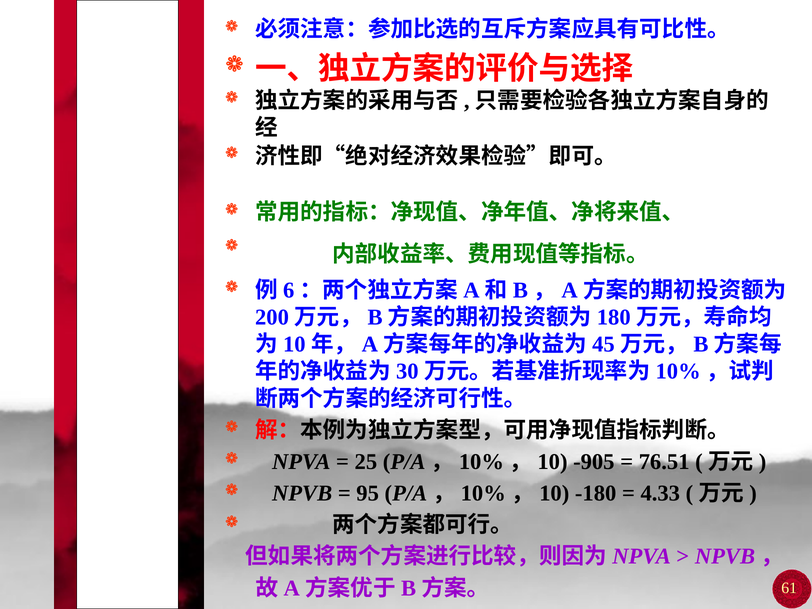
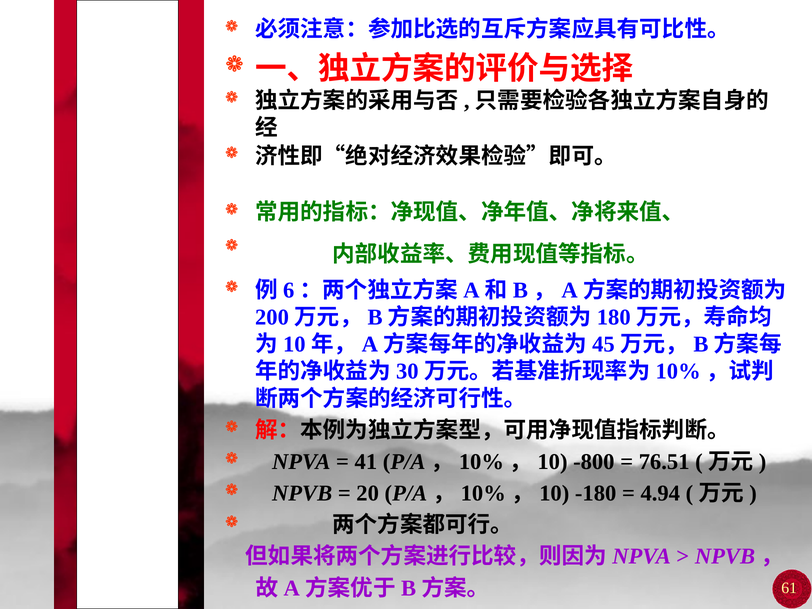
25: 25 -> 41
-905: -905 -> -800
95: 95 -> 20
4.33: 4.33 -> 4.94
